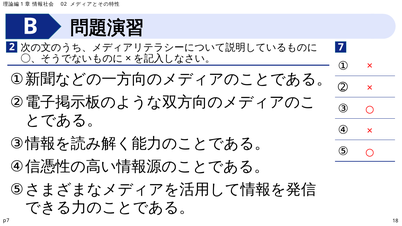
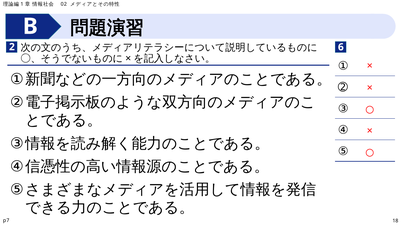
7: 7 -> 6
